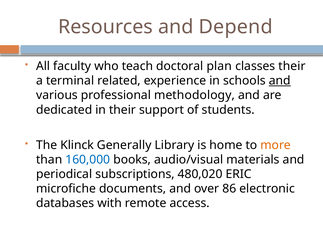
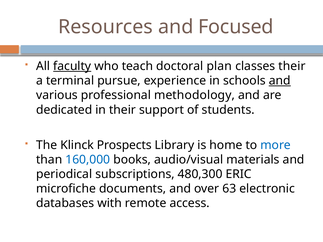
Depend: Depend -> Focused
faculty underline: none -> present
related: related -> pursue
Generally: Generally -> Prospects
more colour: orange -> blue
480,020: 480,020 -> 480,300
86: 86 -> 63
